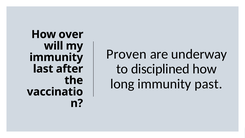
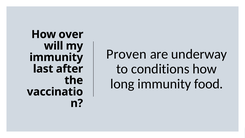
disciplined: disciplined -> conditions
past: past -> food
